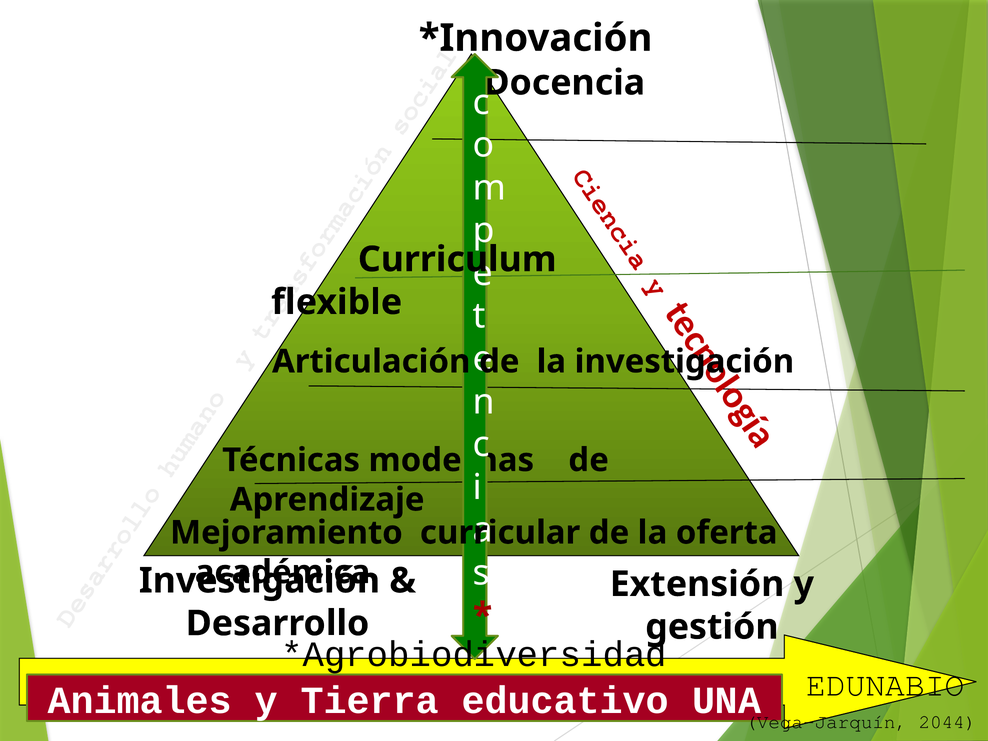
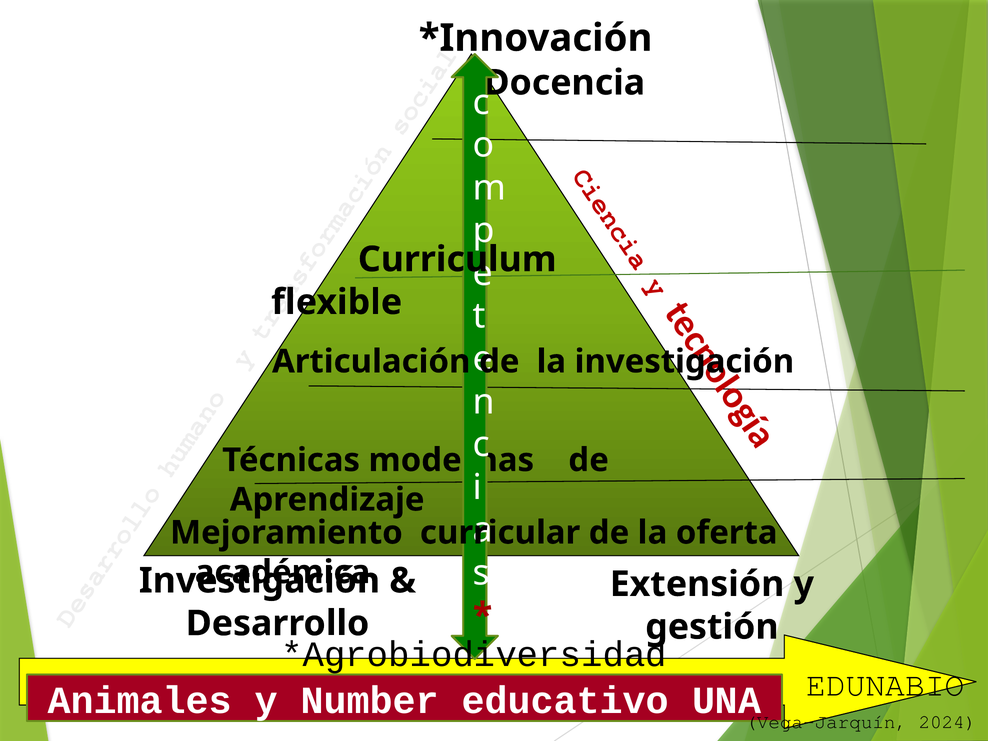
Tierra: Tierra -> Number
2044: 2044 -> 2024
